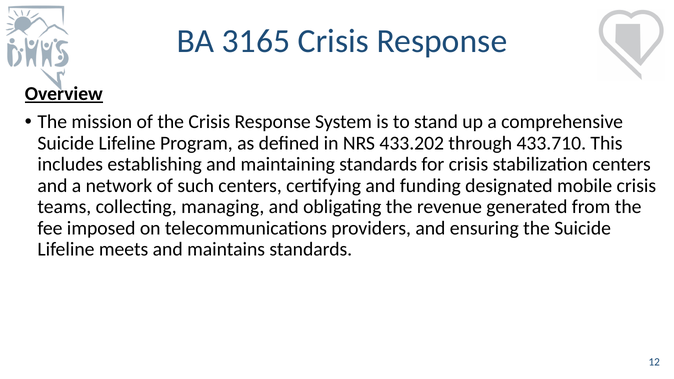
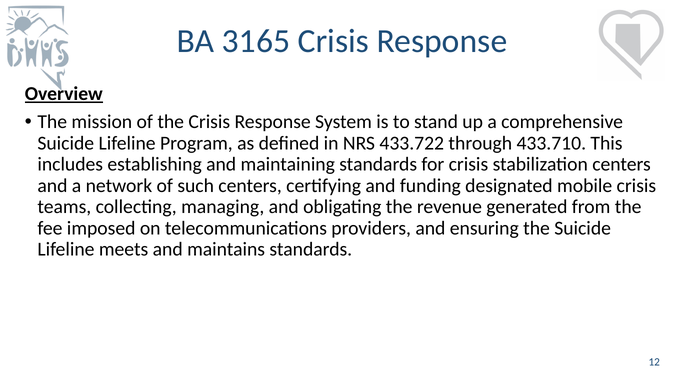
433.202: 433.202 -> 433.722
